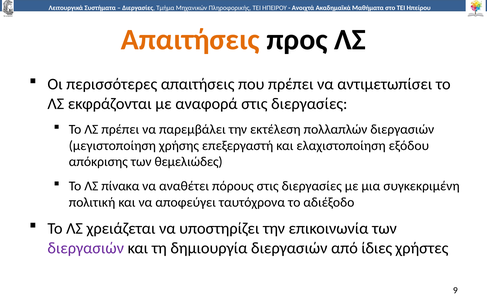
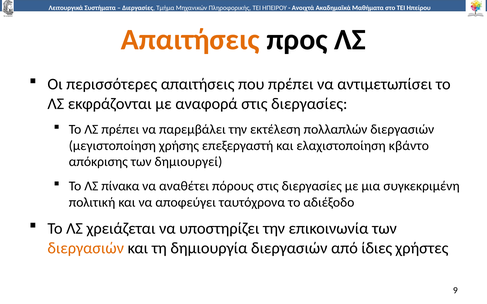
εξόδου: εξόδου -> κβάντο
θεμελιώδες: θεμελιώδες -> δημιουργεί
διεργασιών at (86, 248) colour: purple -> orange
